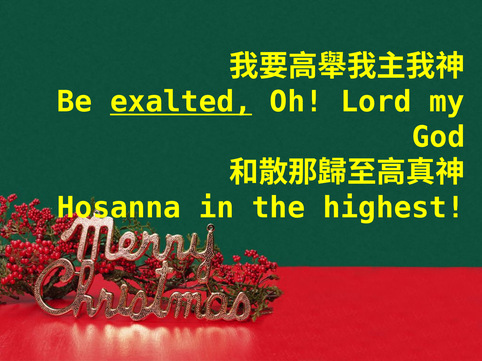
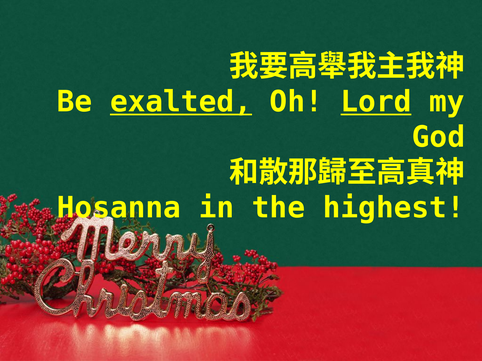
Lord underline: none -> present
